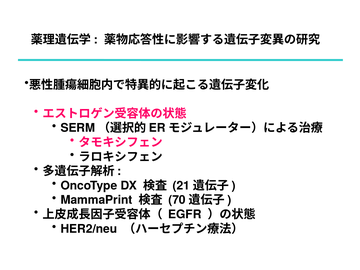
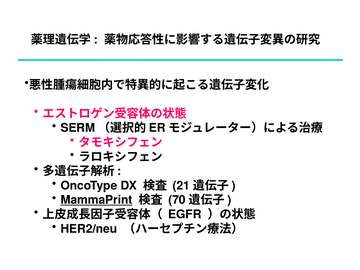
MammaPrint underline: none -> present
